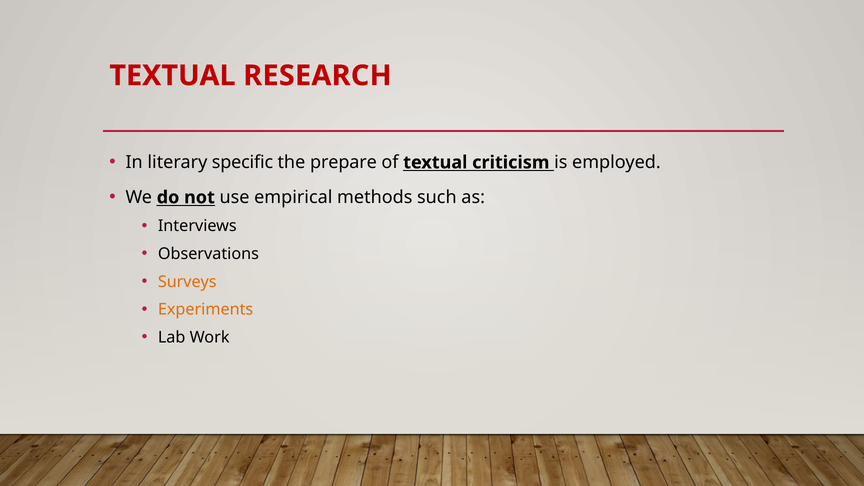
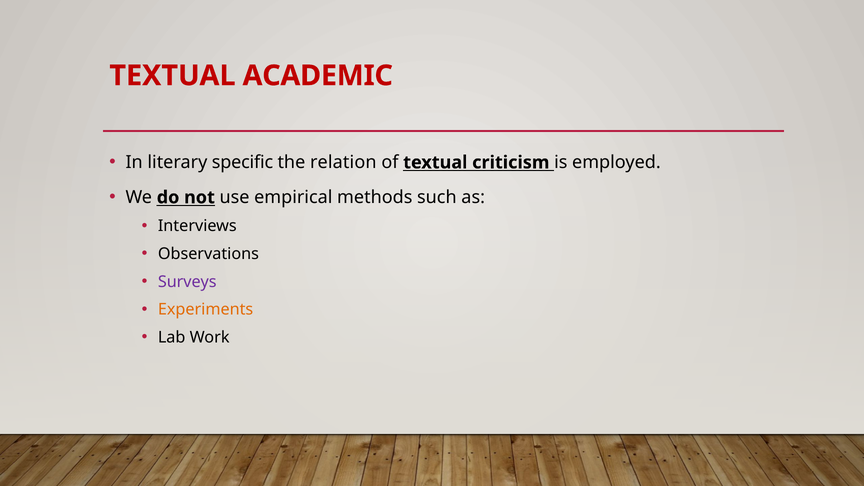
RESEARCH: RESEARCH -> ACADEMIC
prepare: prepare -> relation
Surveys colour: orange -> purple
